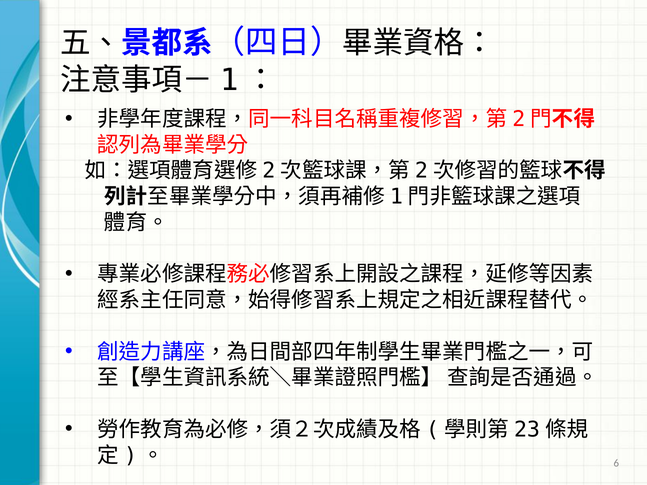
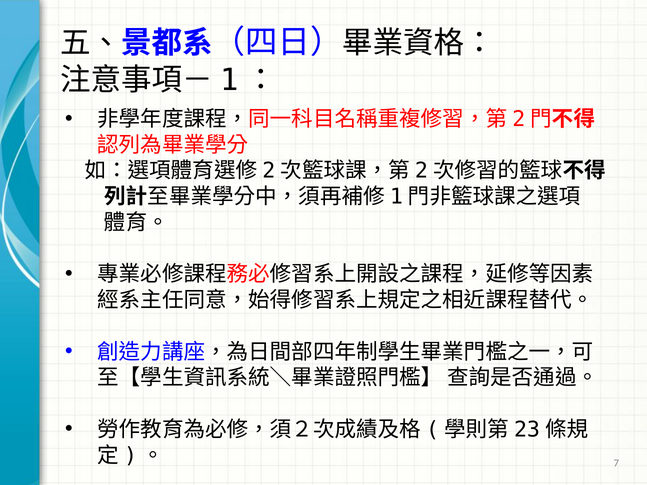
6: 6 -> 7
